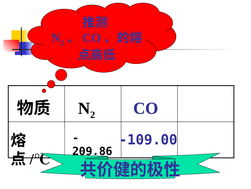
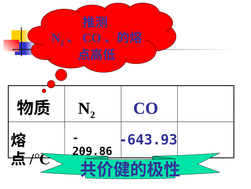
-109.00: -109.00 -> -643.93
